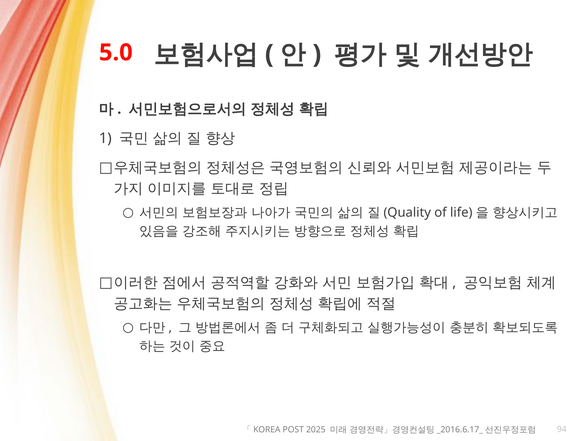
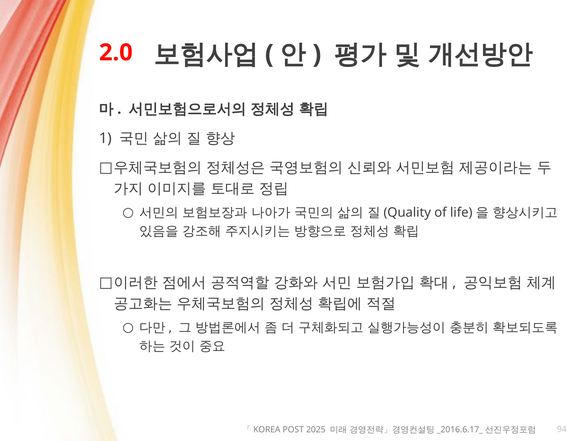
5.0: 5.0 -> 2.0
